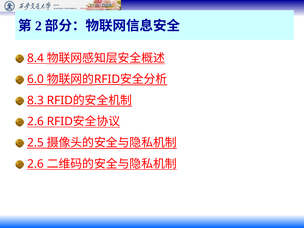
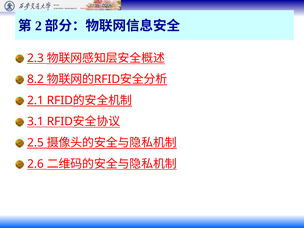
8.4: 8.4 -> 2.3
6.0: 6.0 -> 8.2
8.3: 8.3 -> 2.1
2.6 at (35, 122): 2.6 -> 3.1
